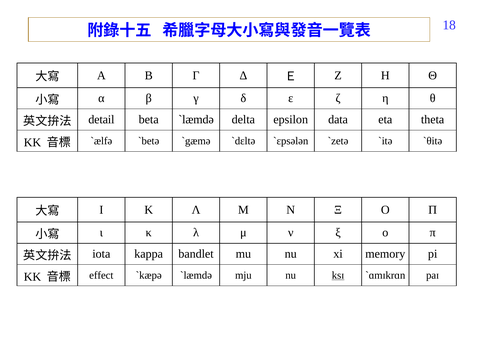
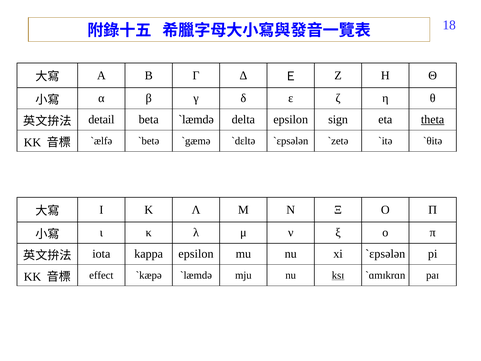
data: data -> sign
theta underline: none -> present
kappa bandlet: bandlet -> epsilon
xi memory: memory -> ˋɛpsələn
